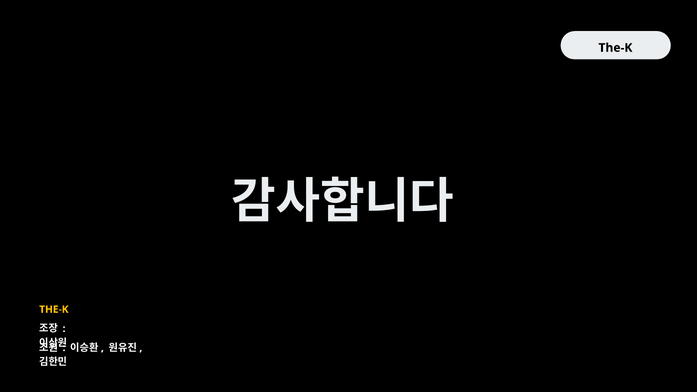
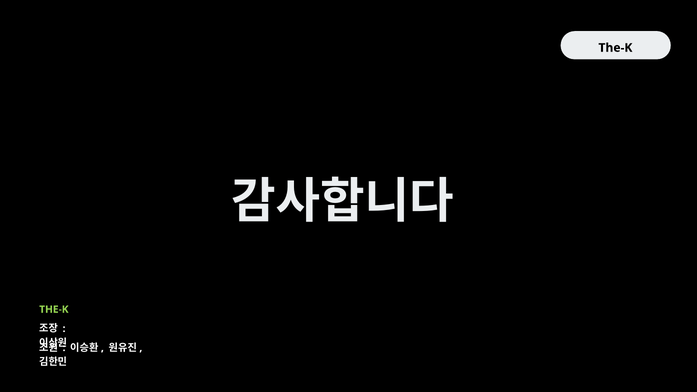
THE-K at (54, 309) colour: yellow -> light green
